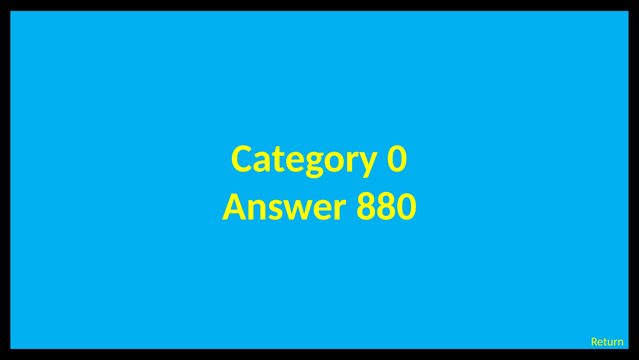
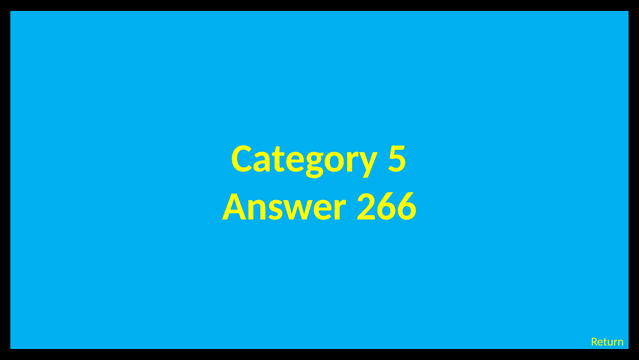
0: 0 -> 5
880: 880 -> 266
